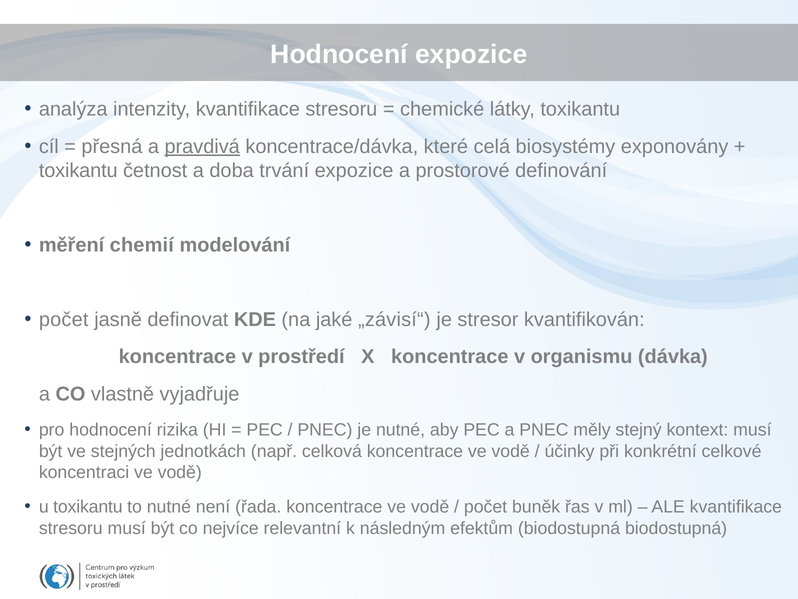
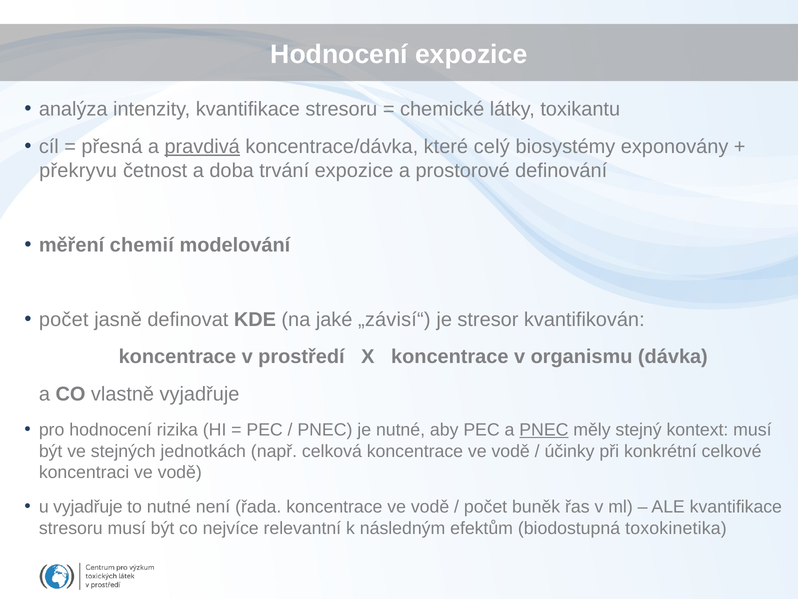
celá: celá -> celý
toxikantu at (78, 170): toxikantu -> překryvu
PNEC at (544, 430) underline: none -> present
u toxikantu: toxikantu -> vyjadřuje
biodostupná biodostupná: biodostupná -> toxokinetika
